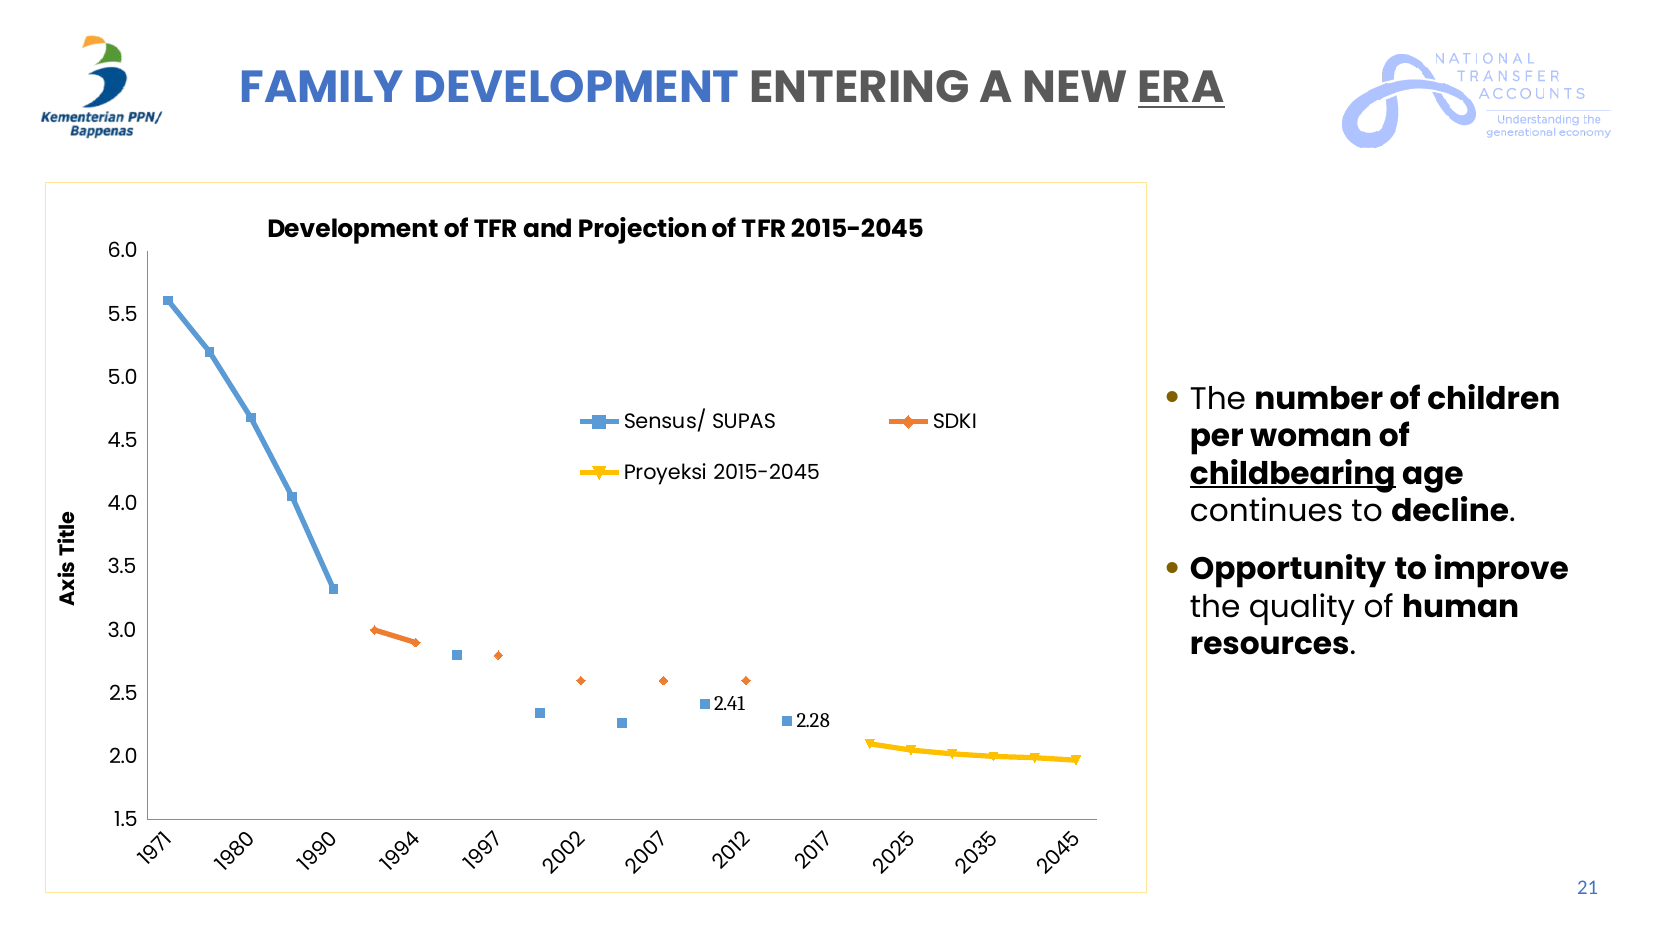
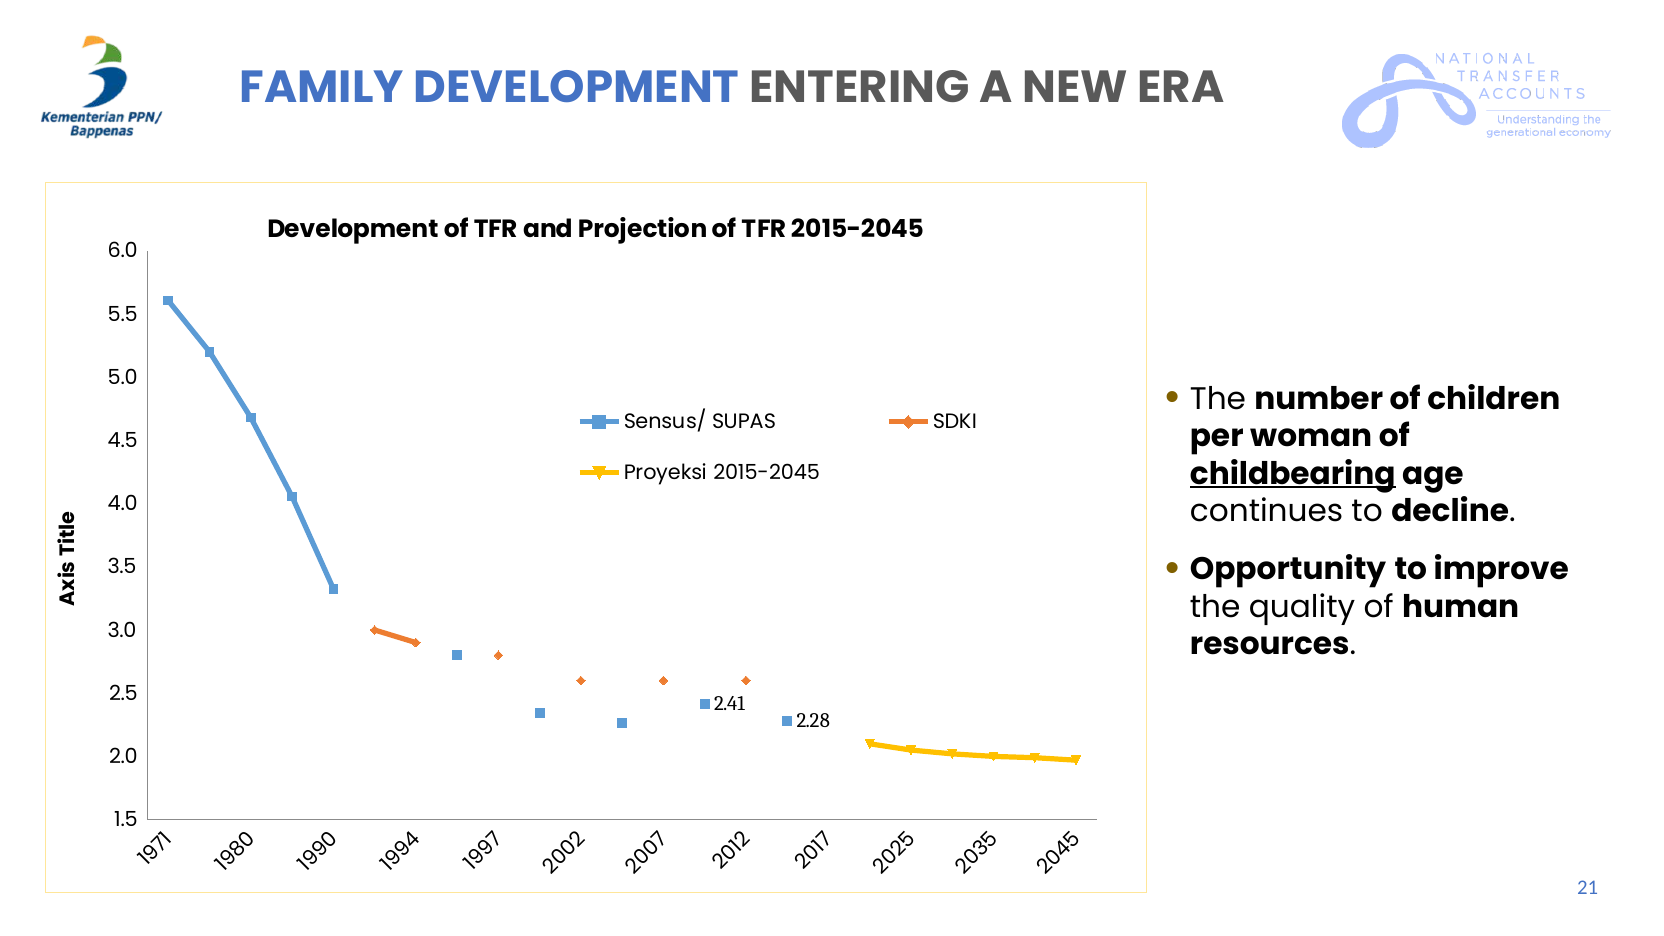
ERA underline: present -> none
